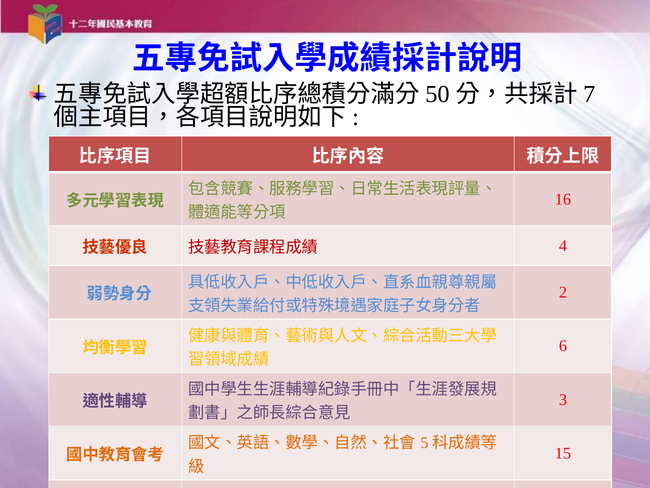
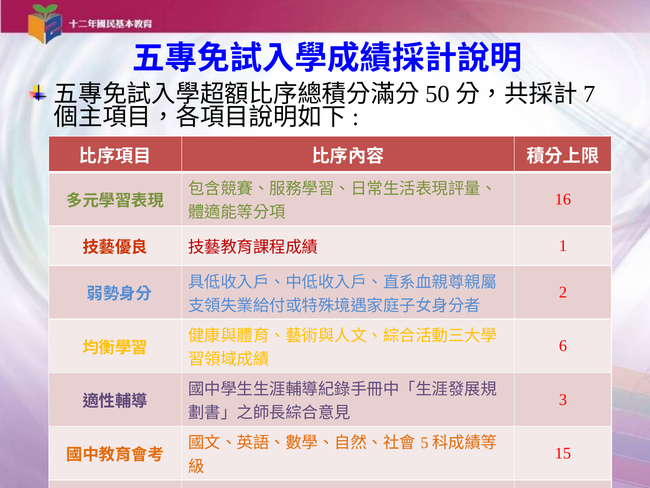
4: 4 -> 1
